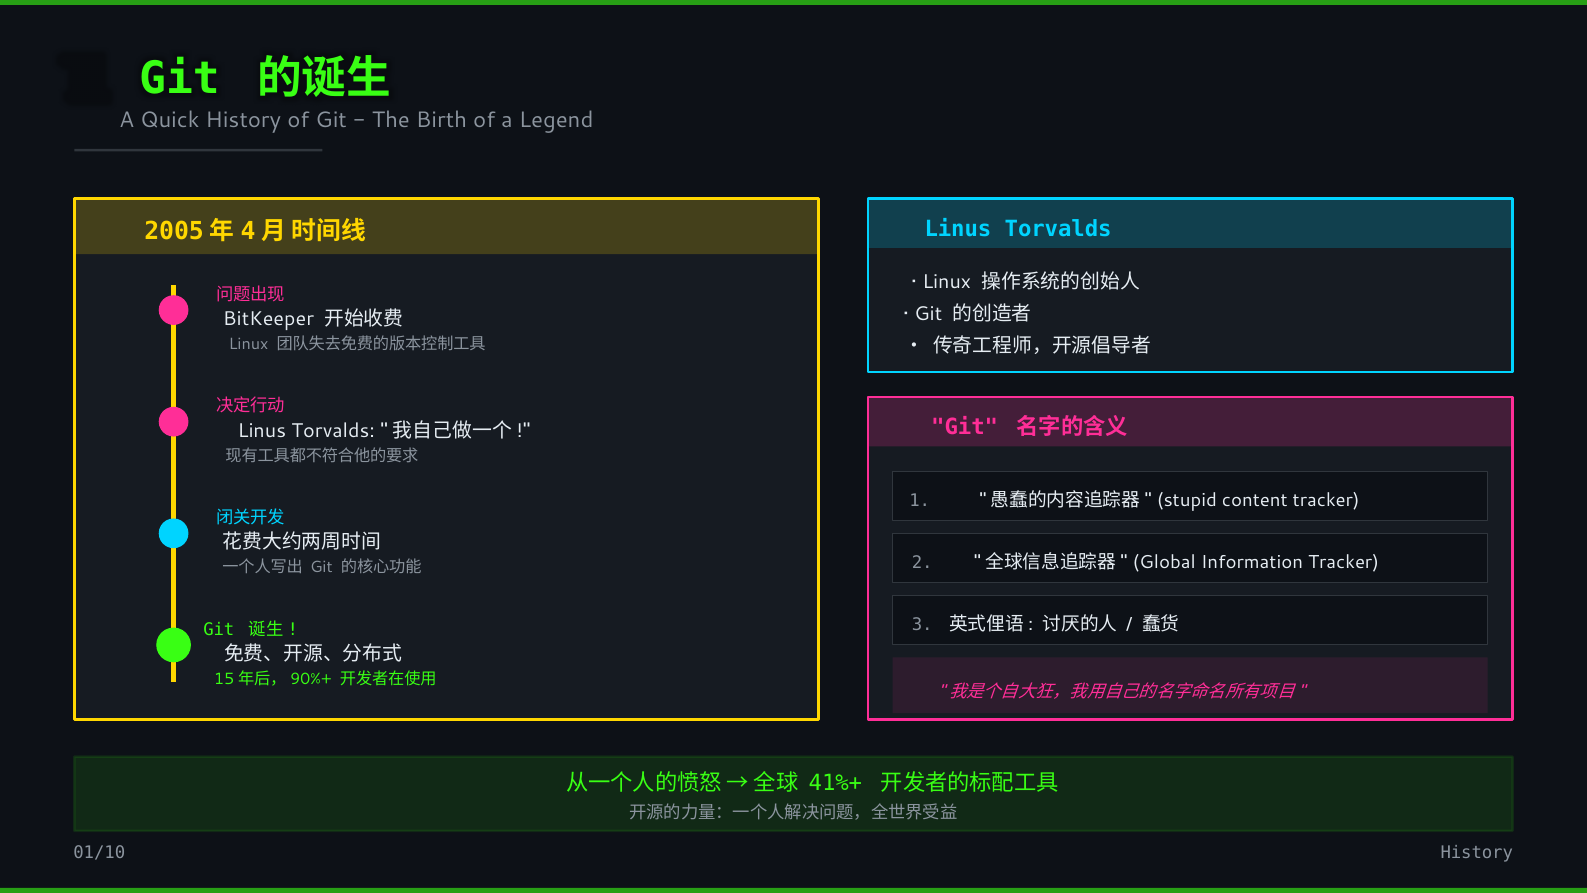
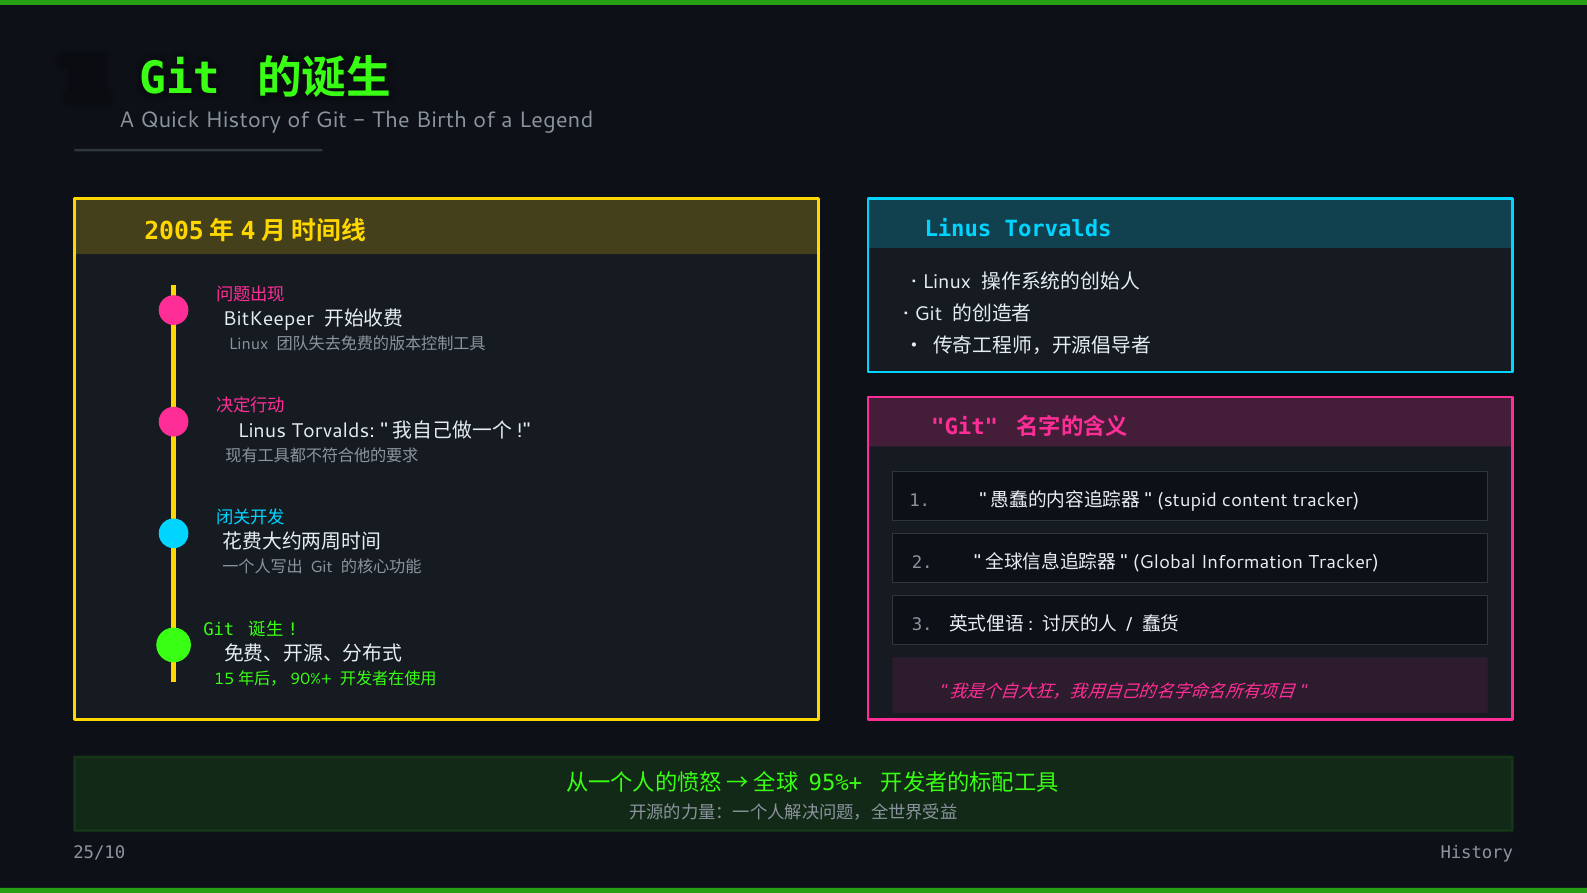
41%+: 41%+ -> 95%+
01/10: 01/10 -> 25/10
